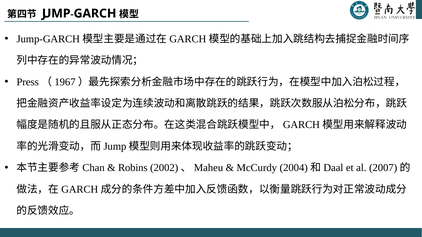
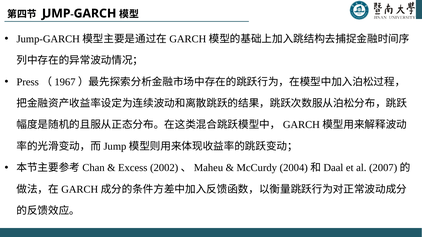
Robins: Robins -> Excess
